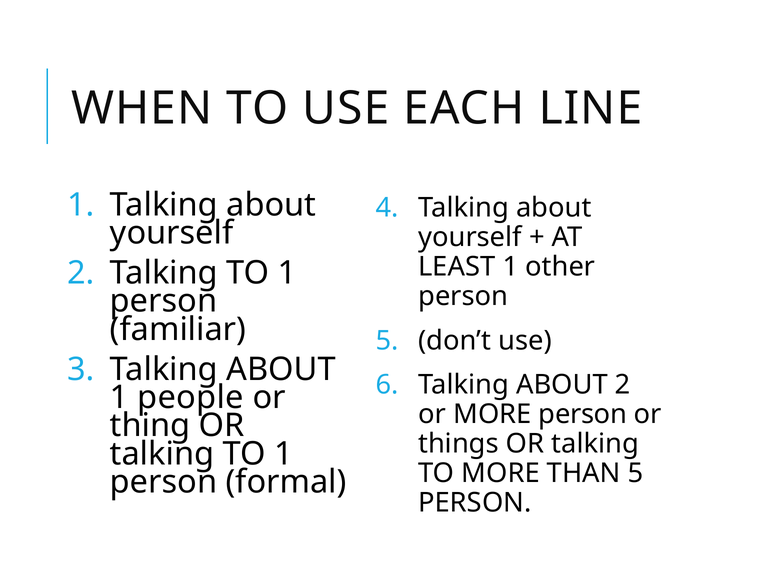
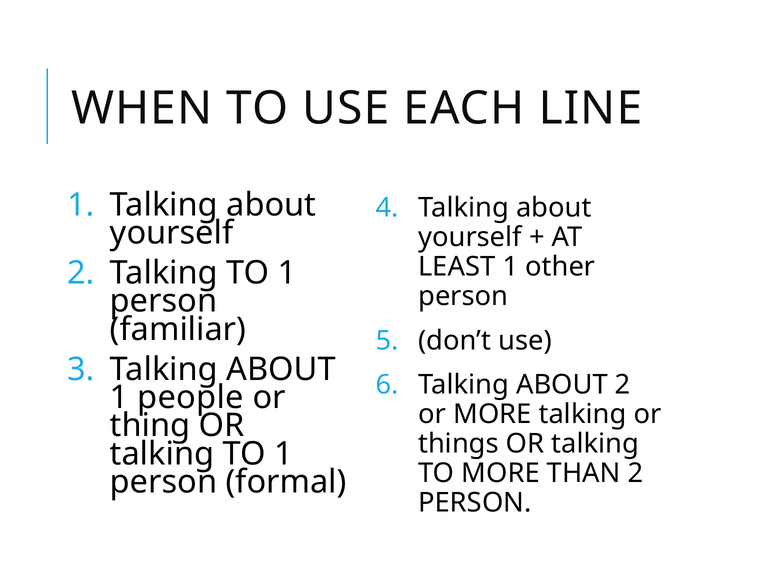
MORE person: person -> talking
THAN 5: 5 -> 2
